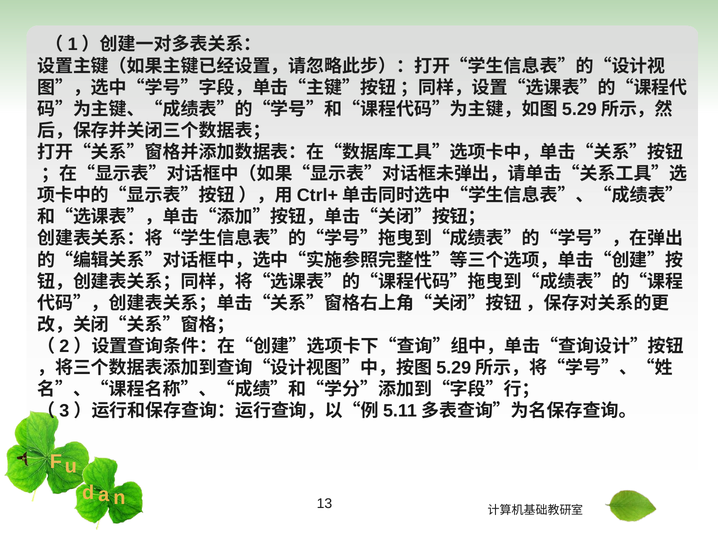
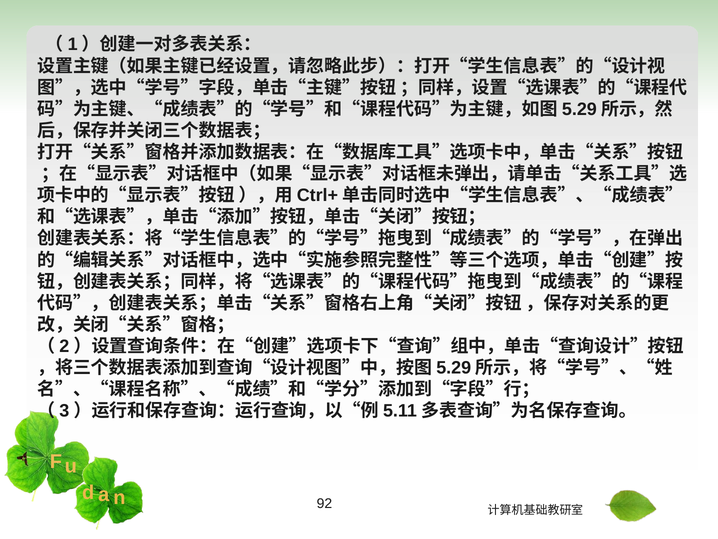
13: 13 -> 92
